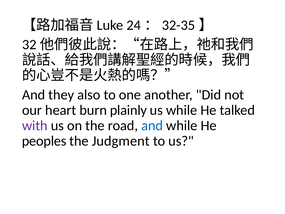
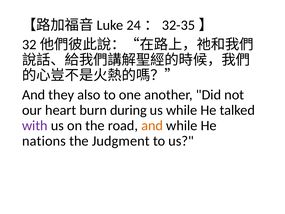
plainly: plainly -> during
and at (152, 125) colour: blue -> orange
peoples: peoples -> nations
